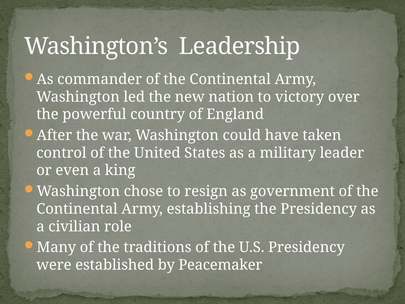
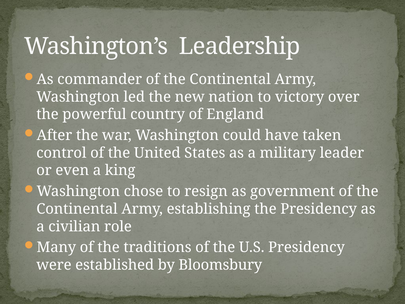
Peacemaker: Peacemaker -> Bloomsbury
